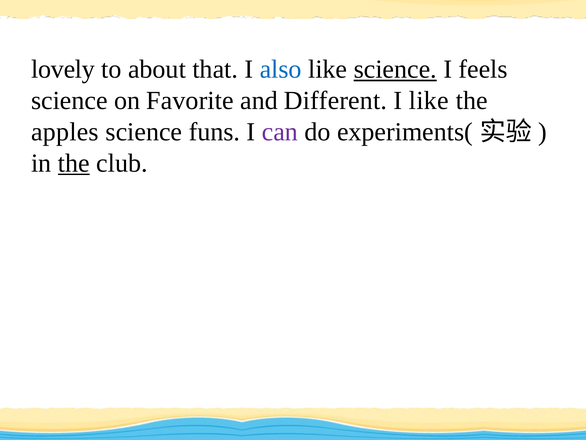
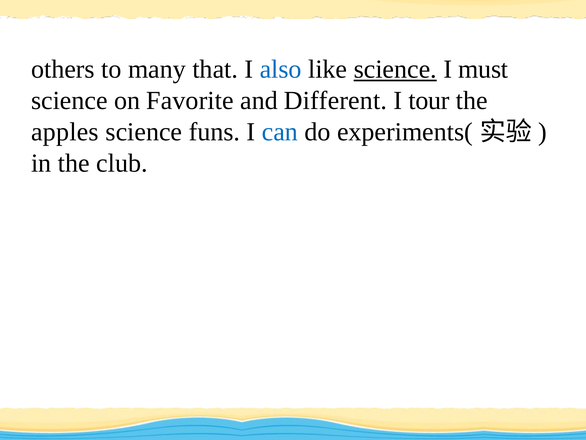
lovely: lovely -> others
about: about -> many
feels: feels -> must
I like: like -> tour
can colour: purple -> blue
the at (74, 163) underline: present -> none
